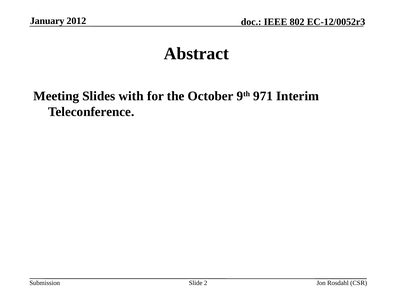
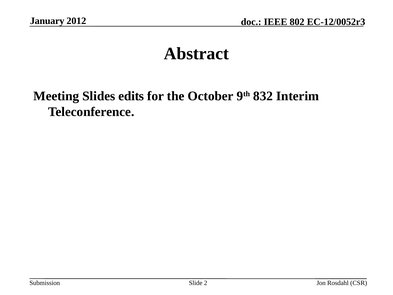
with: with -> edits
971: 971 -> 832
